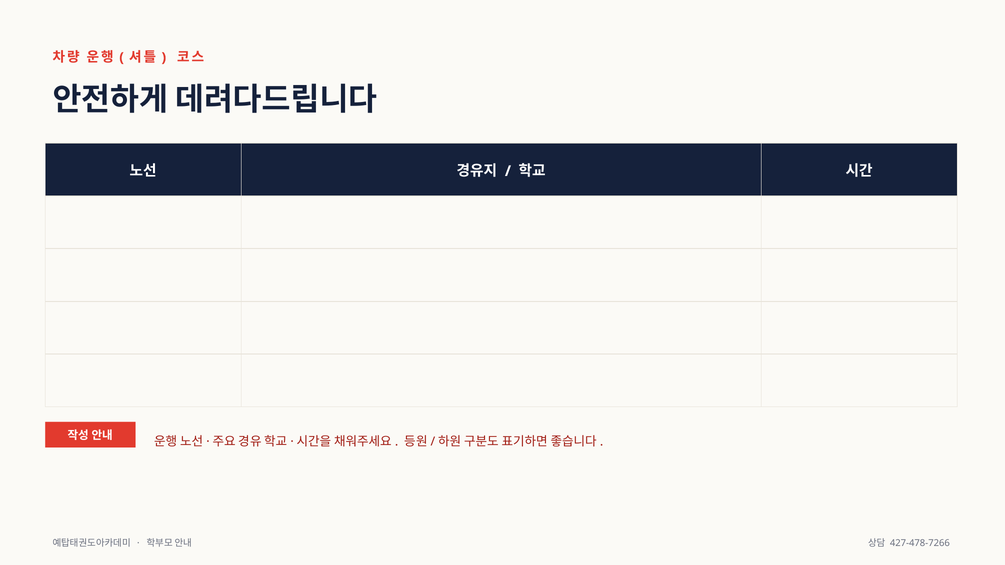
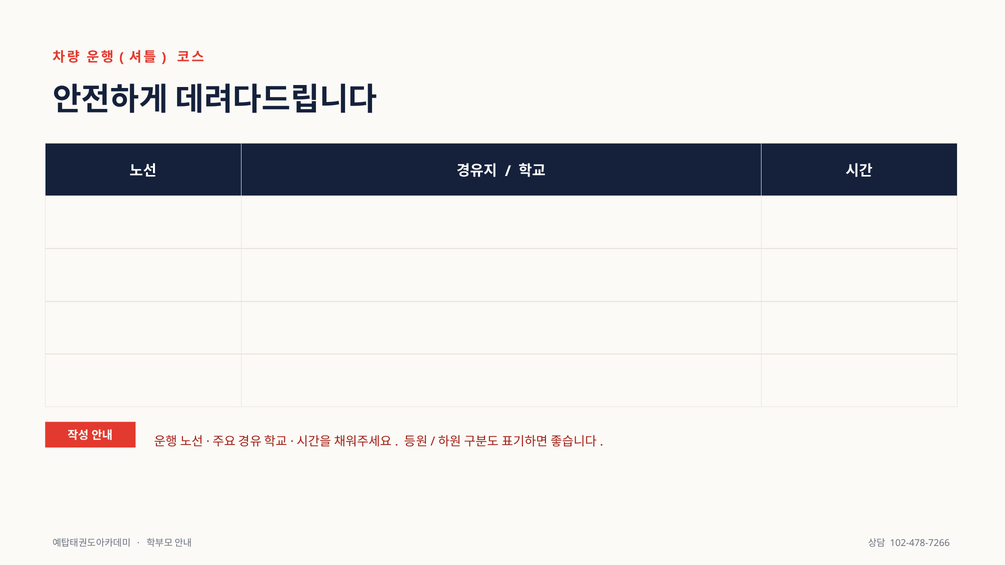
427-478-7266: 427-478-7266 -> 102-478-7266
